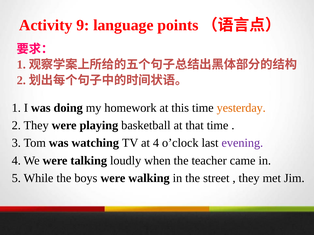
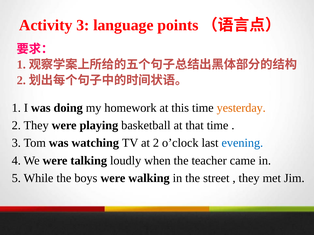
Activity 9: 9 -> 3
at 4: 4 -> 2
evening colour: purple -> blue
